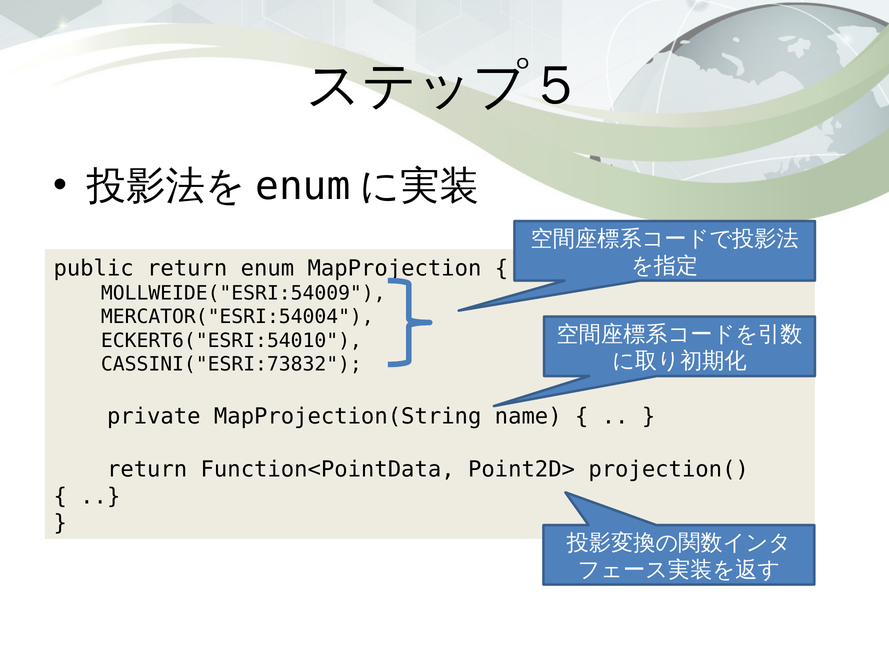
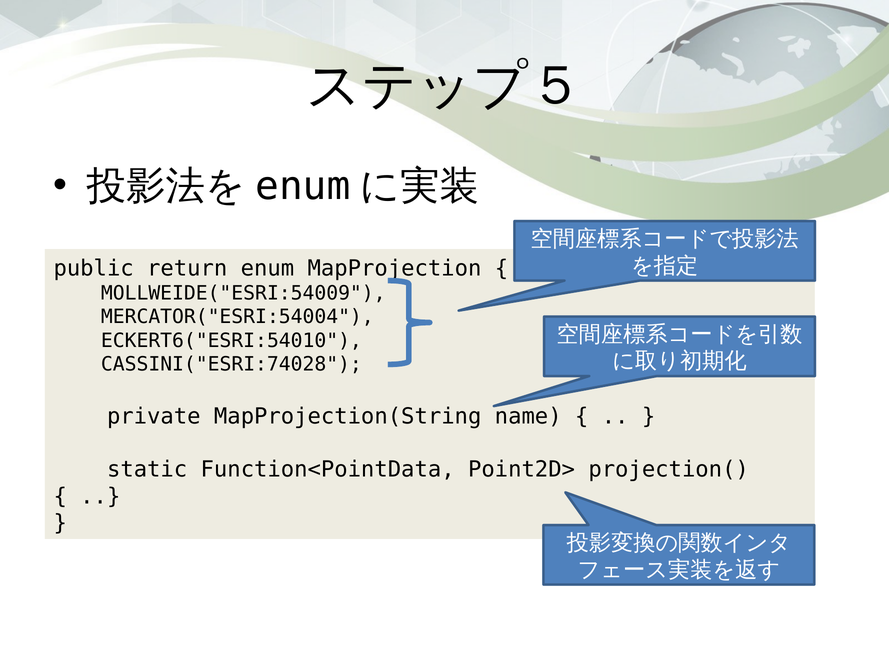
CASSINI("ESRI:73832: CASSINI("ESRI:73832 -> CASSINI("ESRI:74028
return at (147, 470): return -> static
